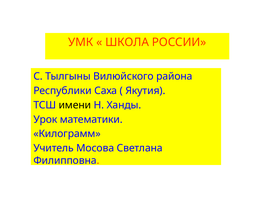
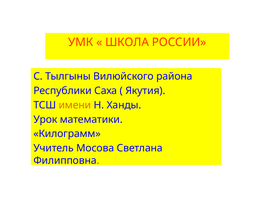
имени colour: black -> orange
